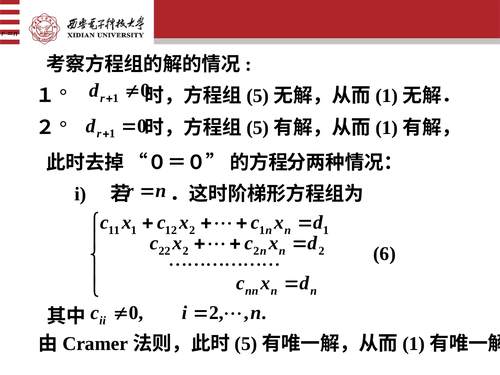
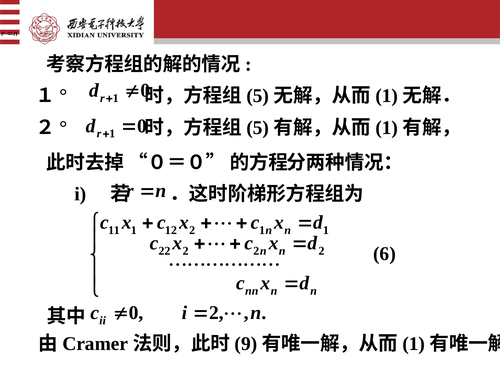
5 at (246, 344): 5 -> 9
